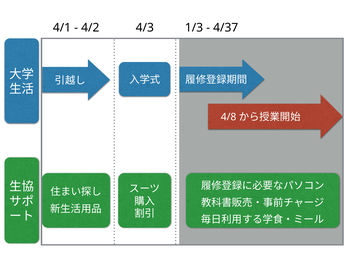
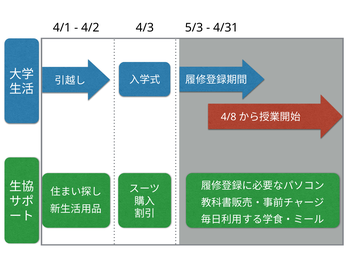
1/3: 1/3 -> 5/3
4/37: 4/37 -> 4/31
